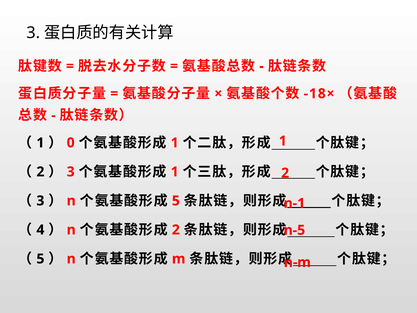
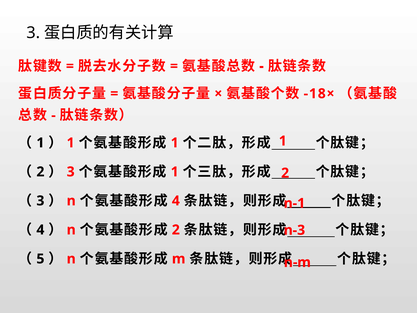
0 at (71, 143): 0 -> 1
5 at (176, 201): 5 -> 4
n-5: n-5 -> n-3
